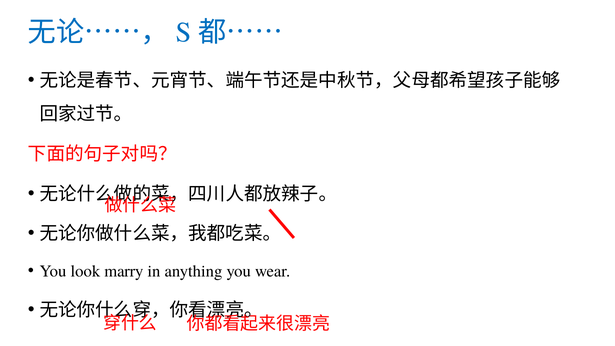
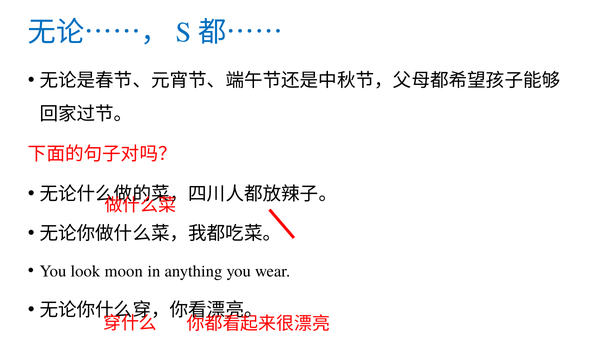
marry: marry -> moon
